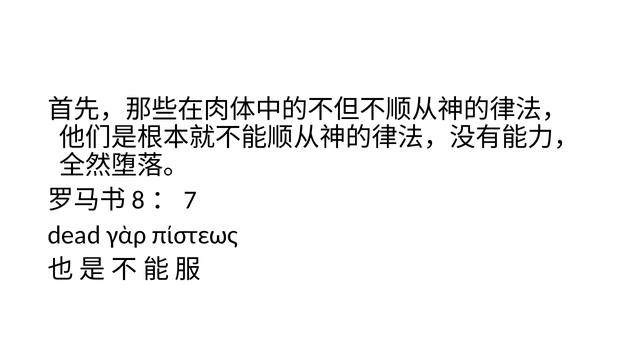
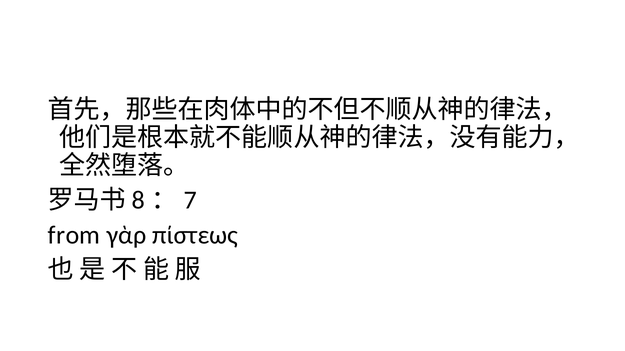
dead: dead -> from
